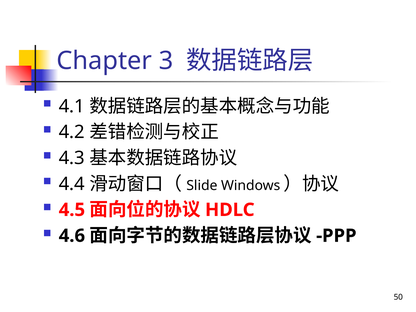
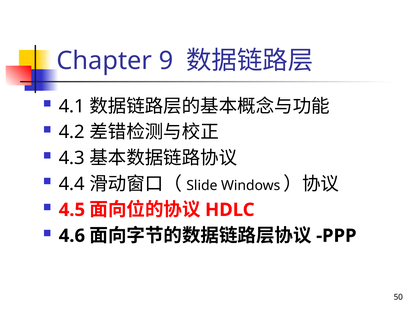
3: 3 -> 9
